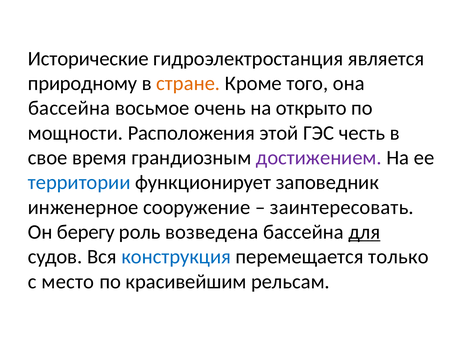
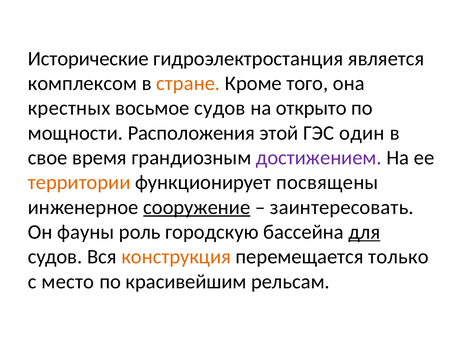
природному: природному -> комплексом
бассейна at (69, 108): бассейна -> крестных
очень at (220, 108): очень -> судов
честь: честь -> один
территории colour: blue -> orange
заповедник: заповедник -> посвящены
сооружение underline: none -> present
берегу: берегу -> фауны
возведена: возведена -> городскую
конструкция colour: blue -> orange
